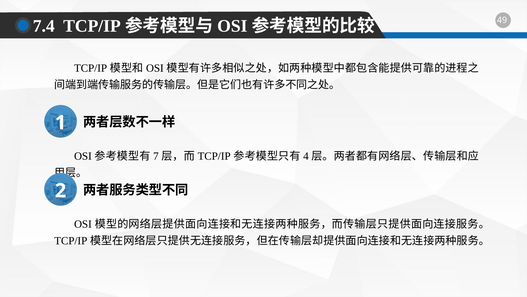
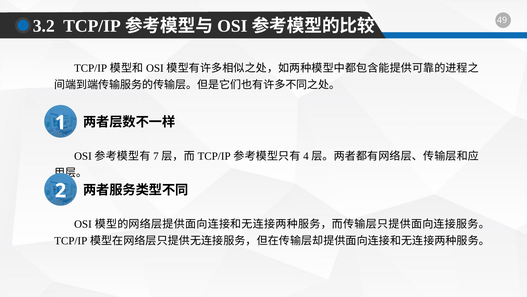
7.4: 7.4 -> 3.2
